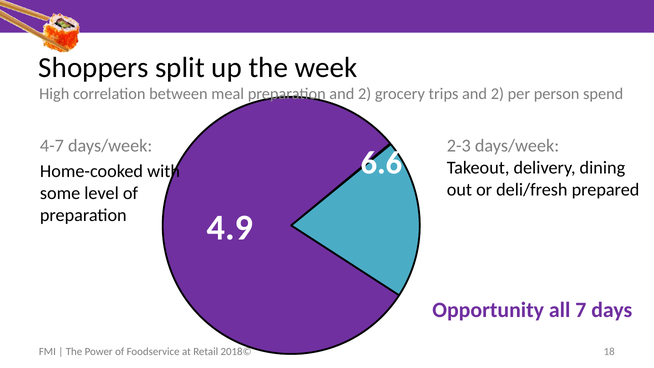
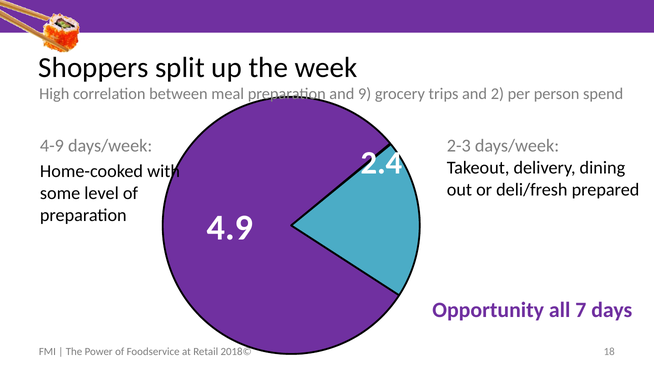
preparation and 2: 2 -> 9
4-7: 4-7 -> 4-9
6.6: 6.6 -> 2.4
